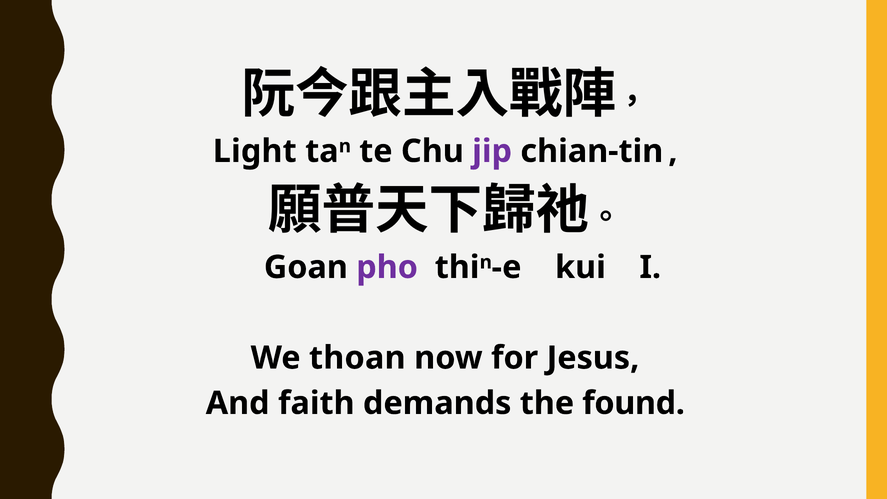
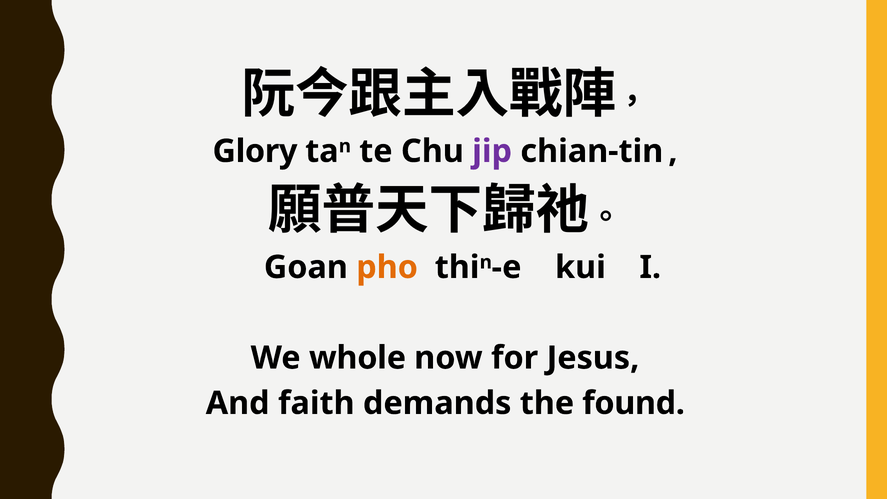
Light: Light -> Glory
pho colour: purple -> orange
thoan: thoan -> whole
